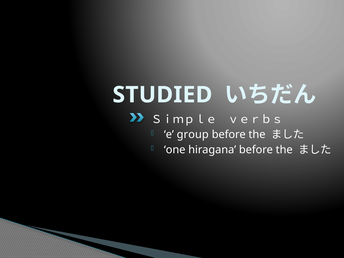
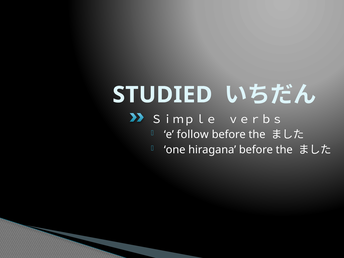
group: group -> follow
